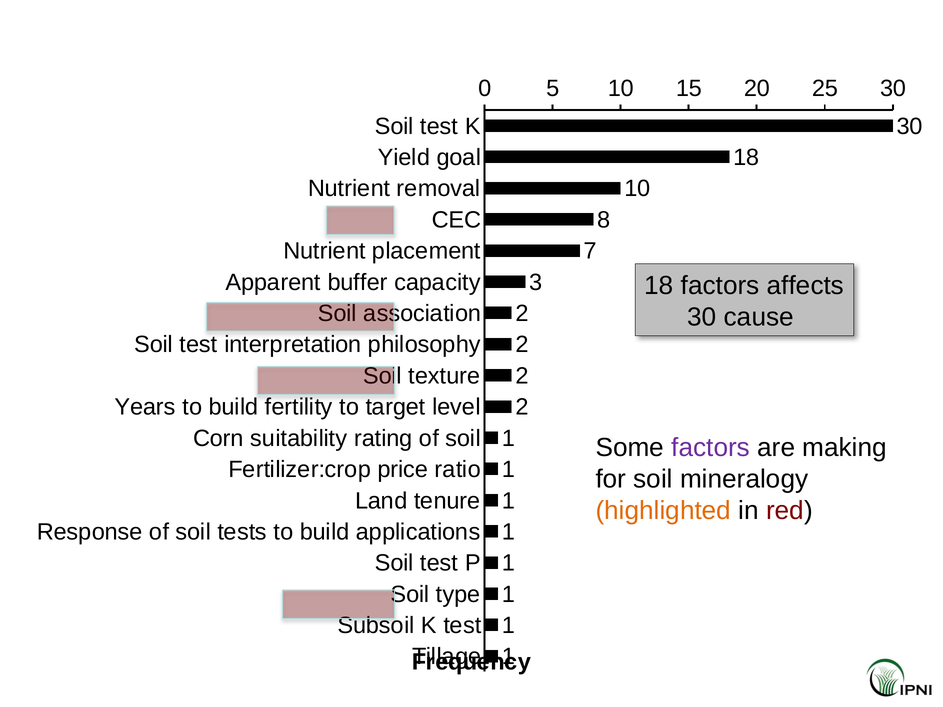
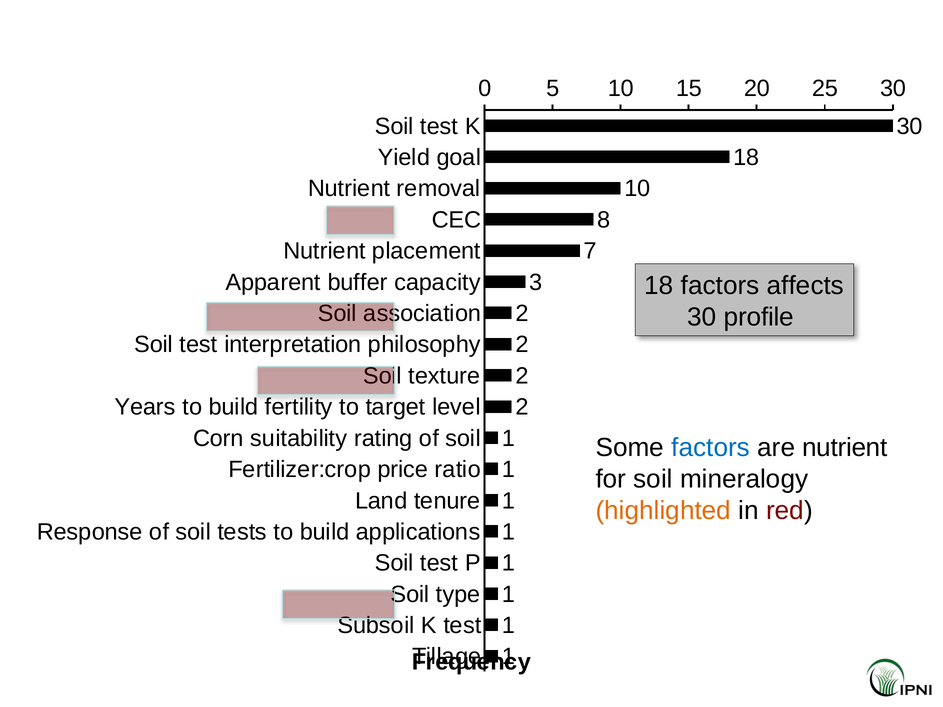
cause: cause -> profile
factors at (711, 448) colour: purple -> blue
are making: making -> nutrient
